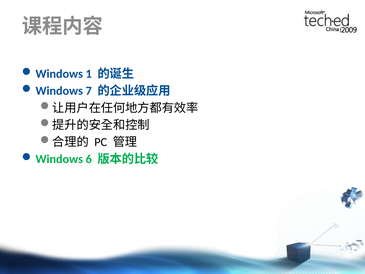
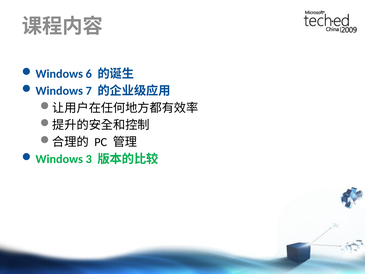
1: 1 -> 6
6: 6 -> 3
